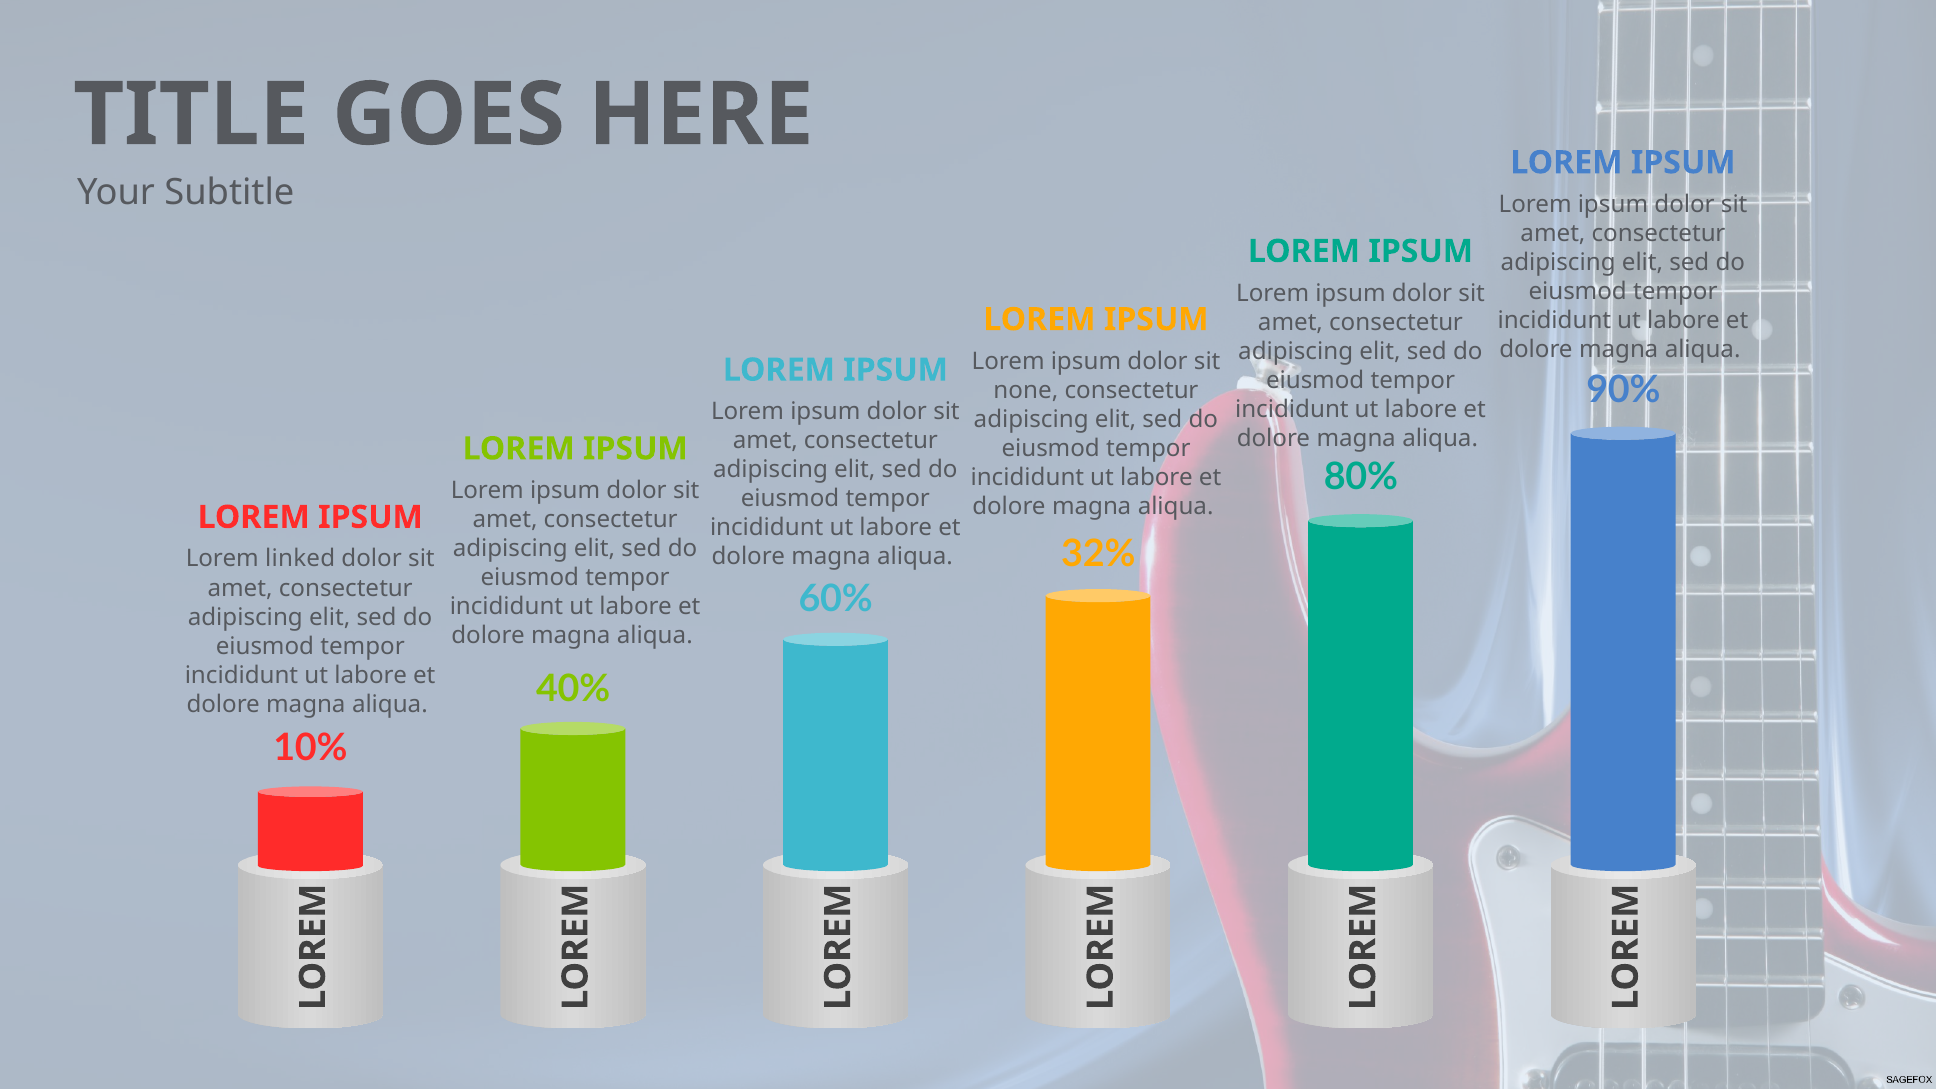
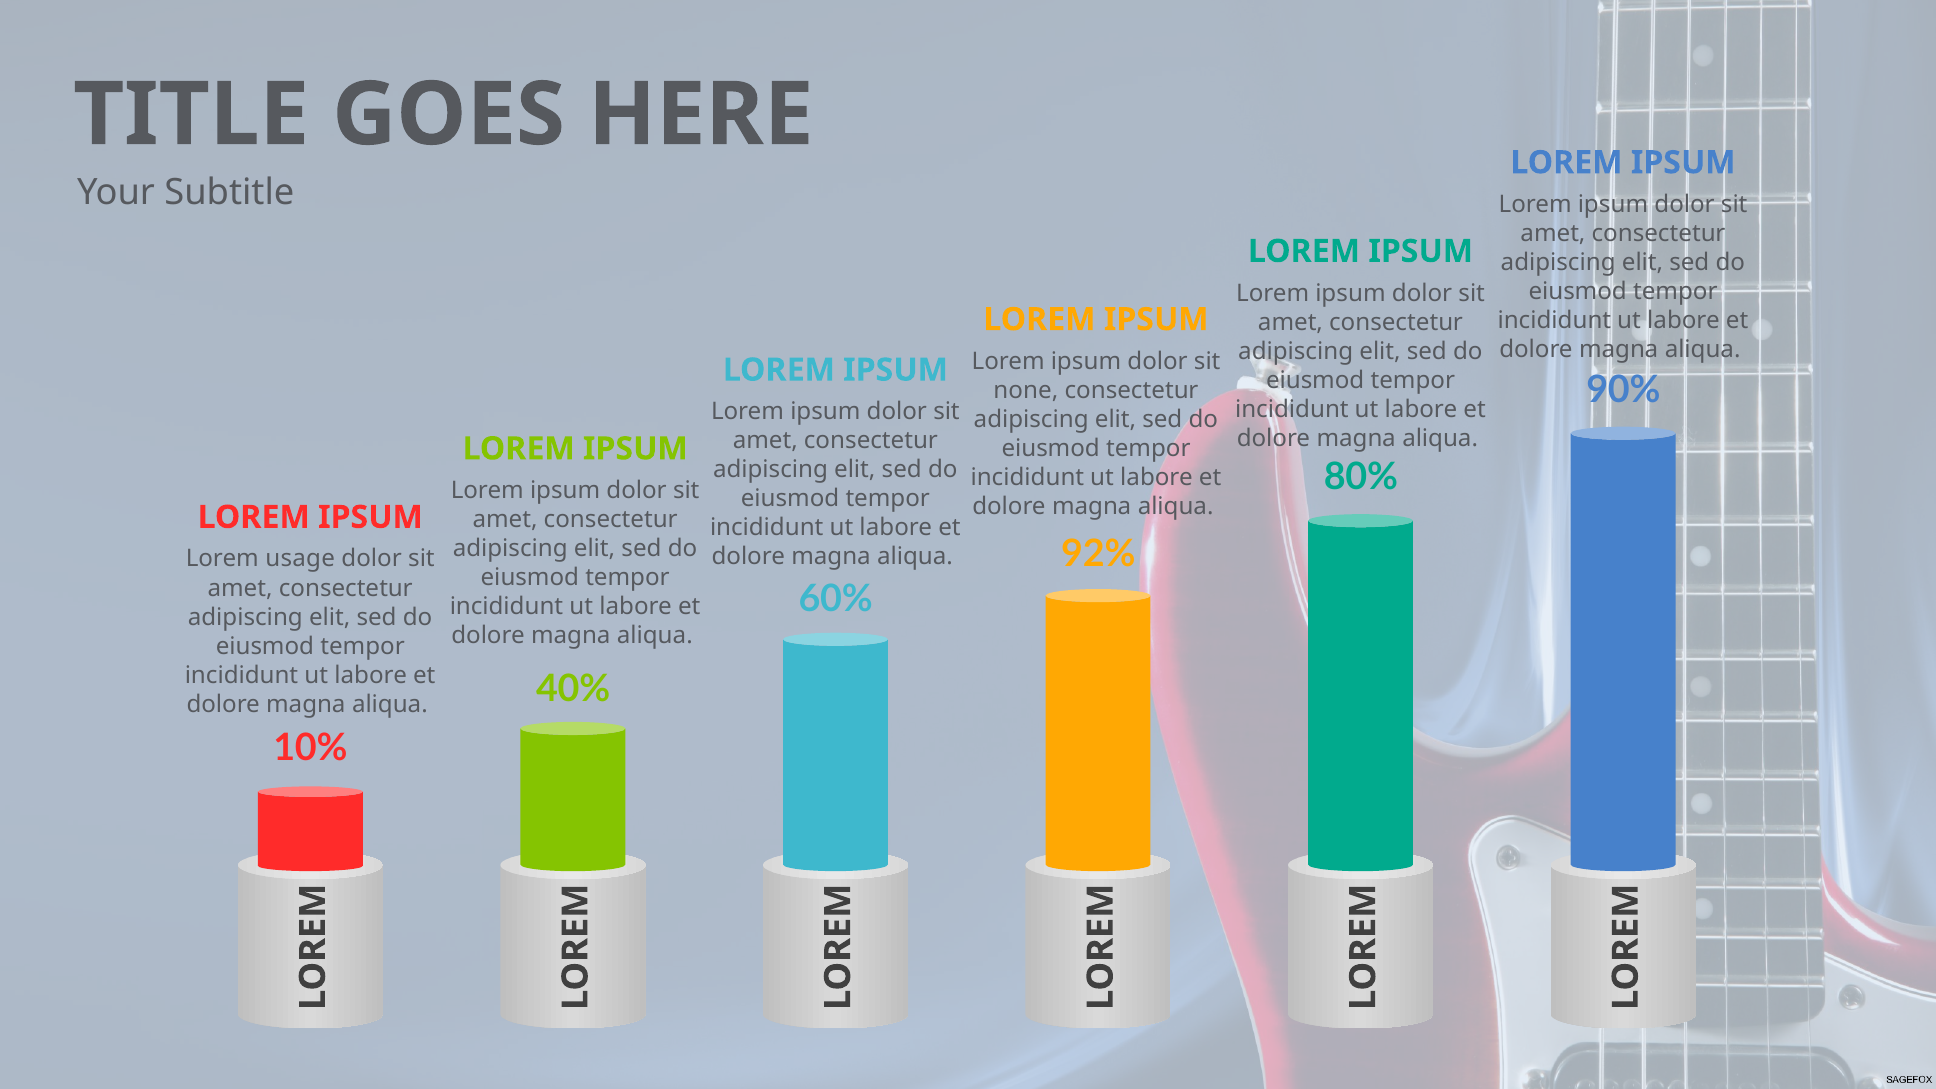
32%: 32% -> 92%
linked: linked -> usage
